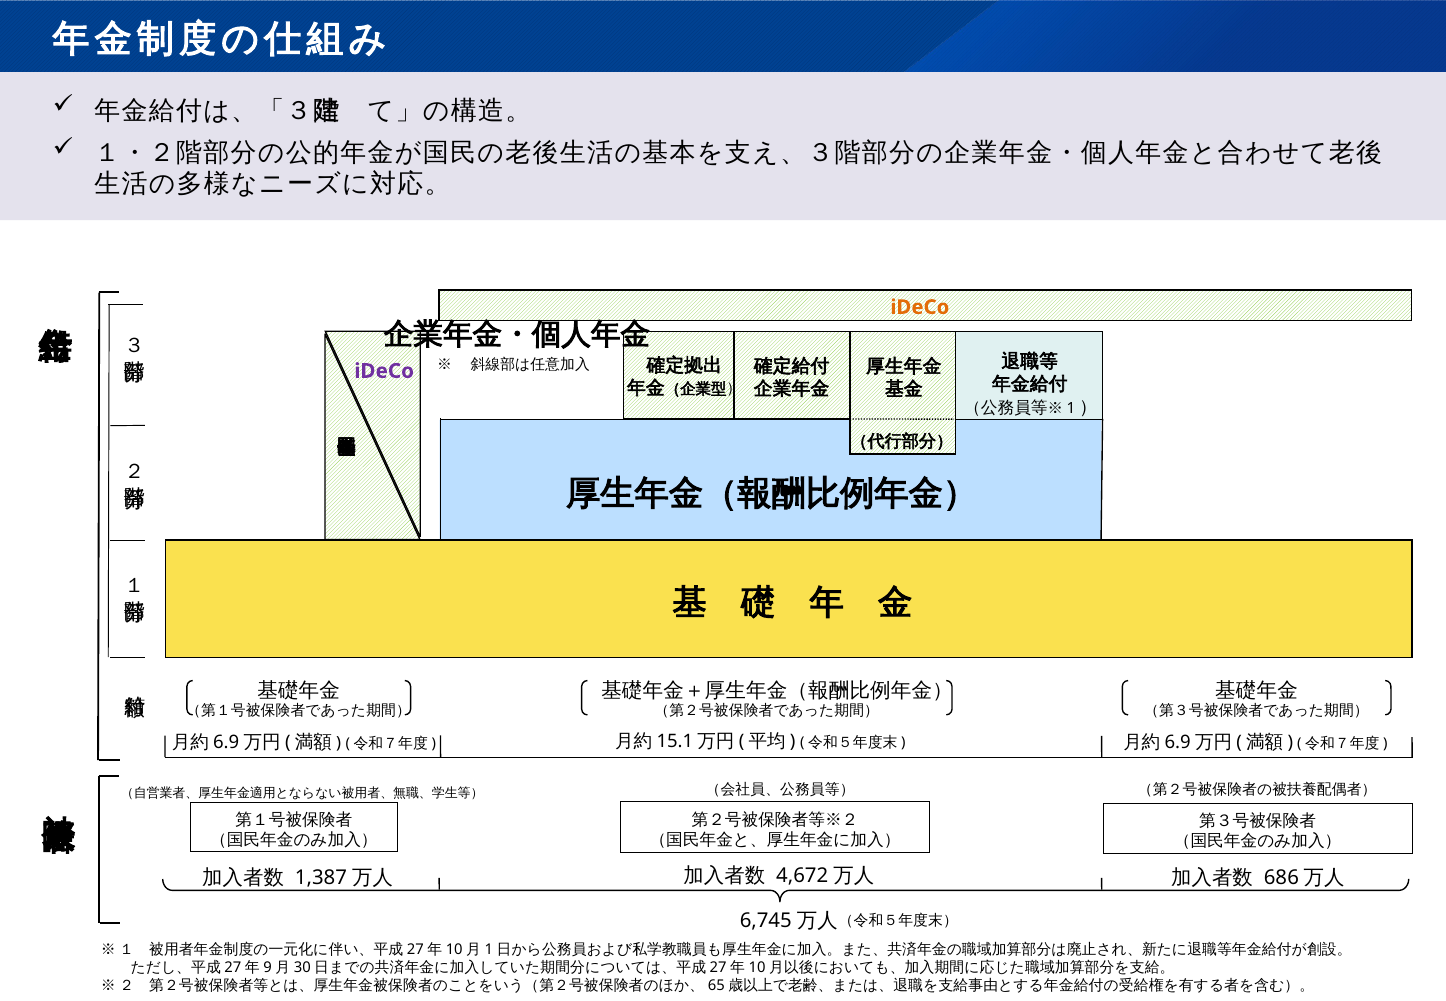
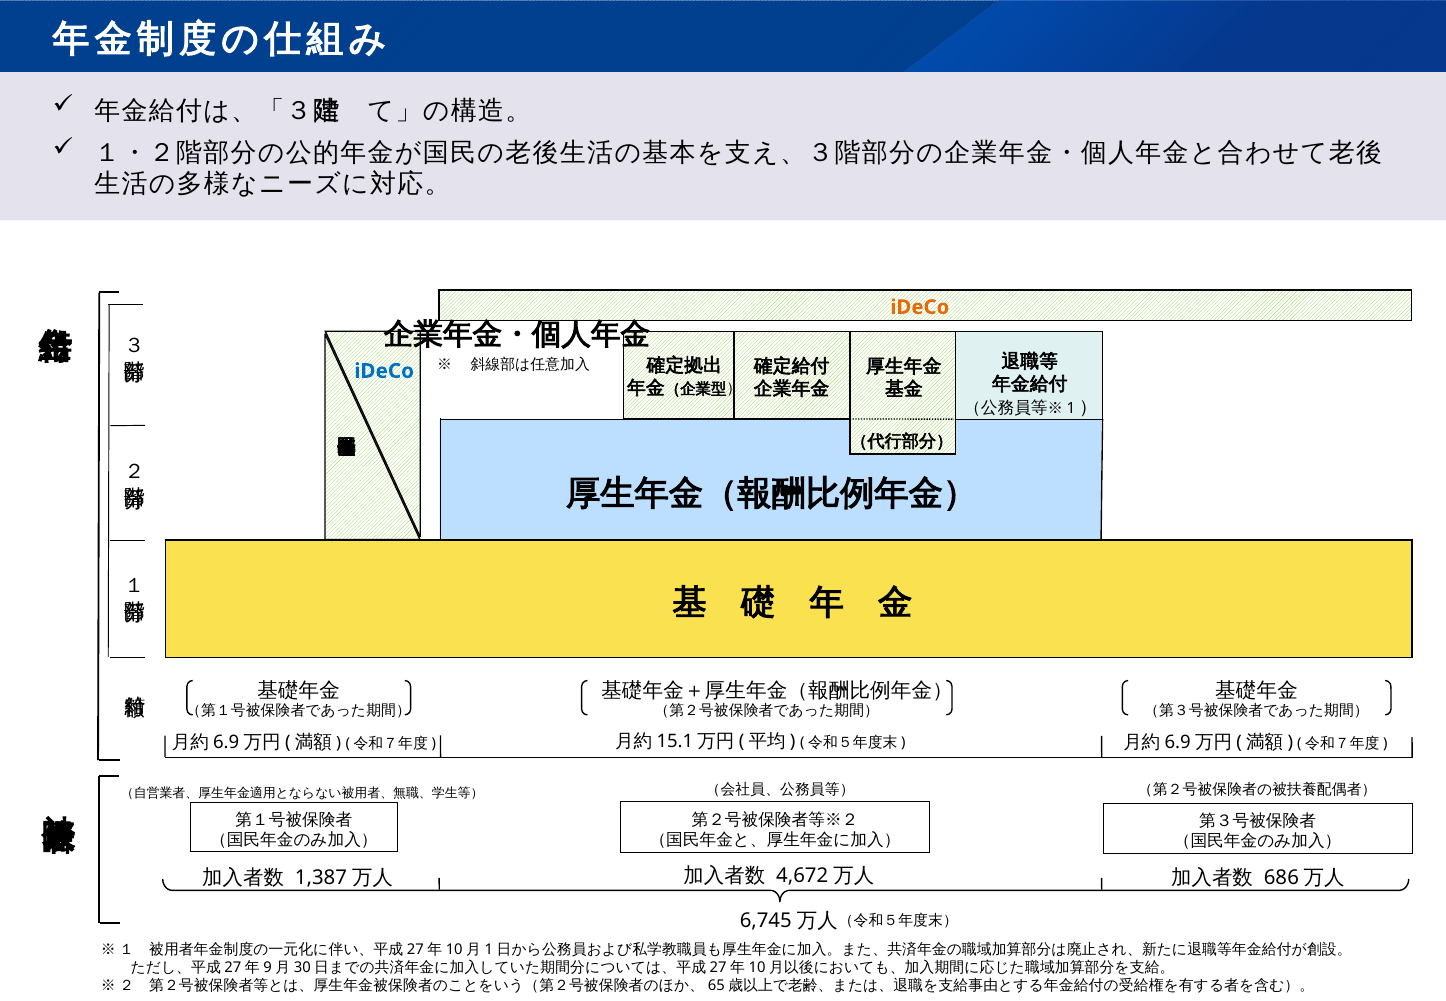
iDeCo at (384, 371) colour: purple -> blue
